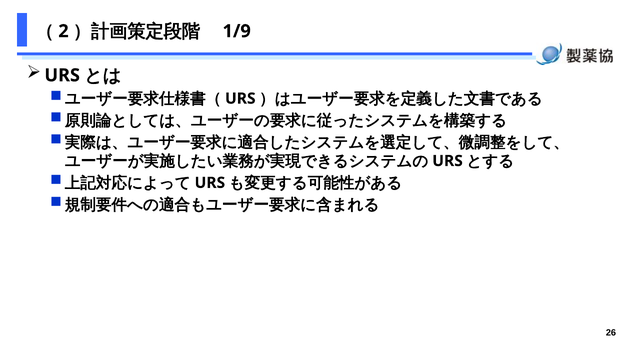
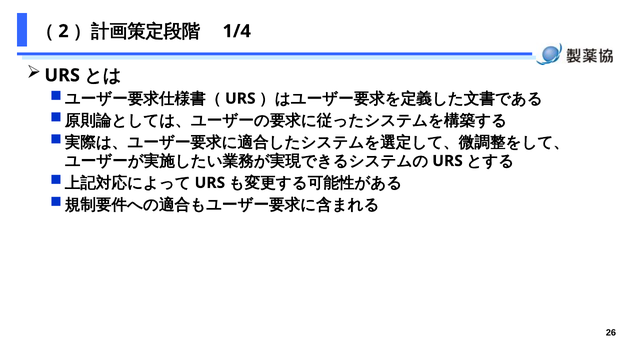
1/9: 1/9 -> 1/4
